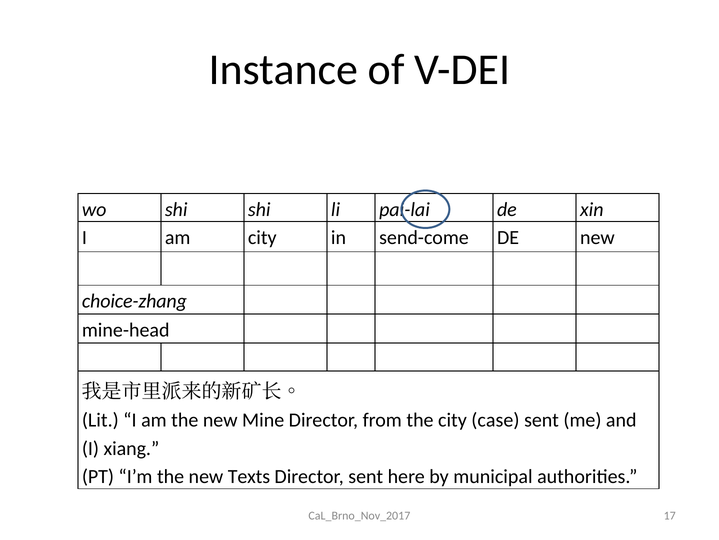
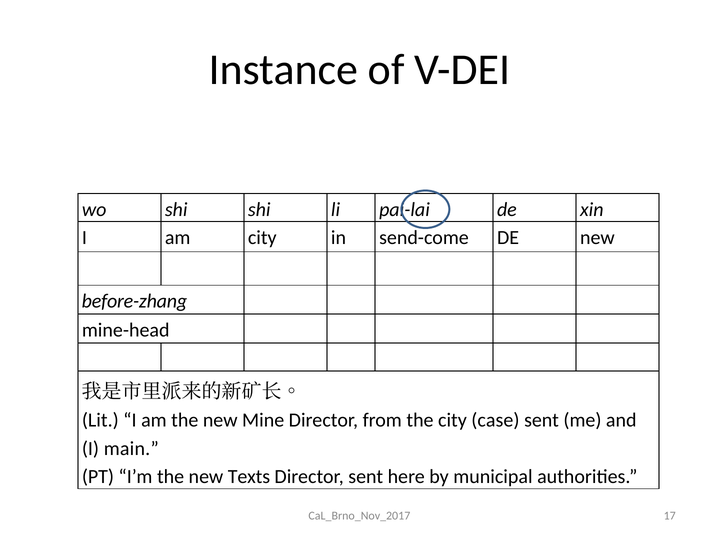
choice-zhang: choice-zhang -> before-zhang
xiang: xiang -> main
